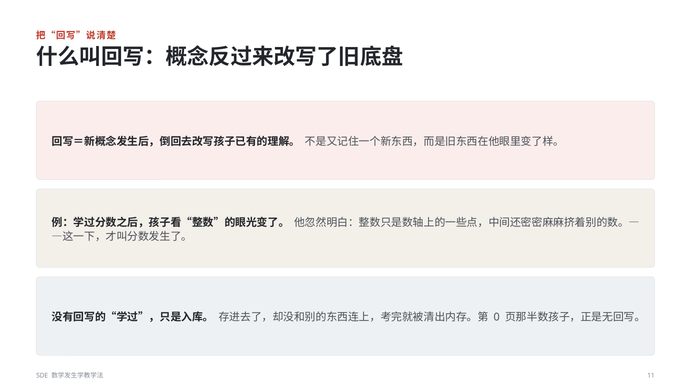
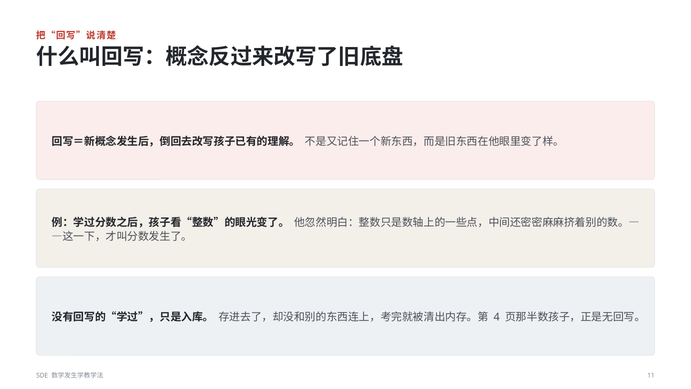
0: 0 -> 4
